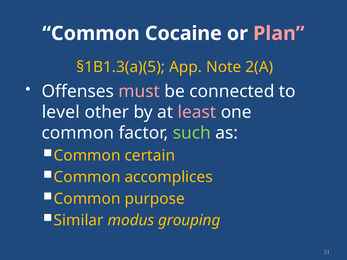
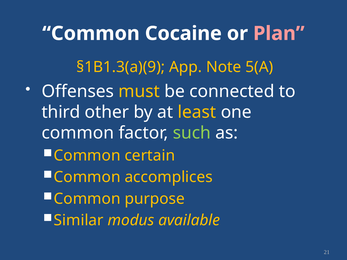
§1B1.3(a)(5: §1B1.3(a)(5 -> §1B1.3(a)(9
2(A: 2(A -> 5(A
must colour: pink -> yellow
level: level -> third
least colour: pink -> yellow
grouping: grouping -> available
